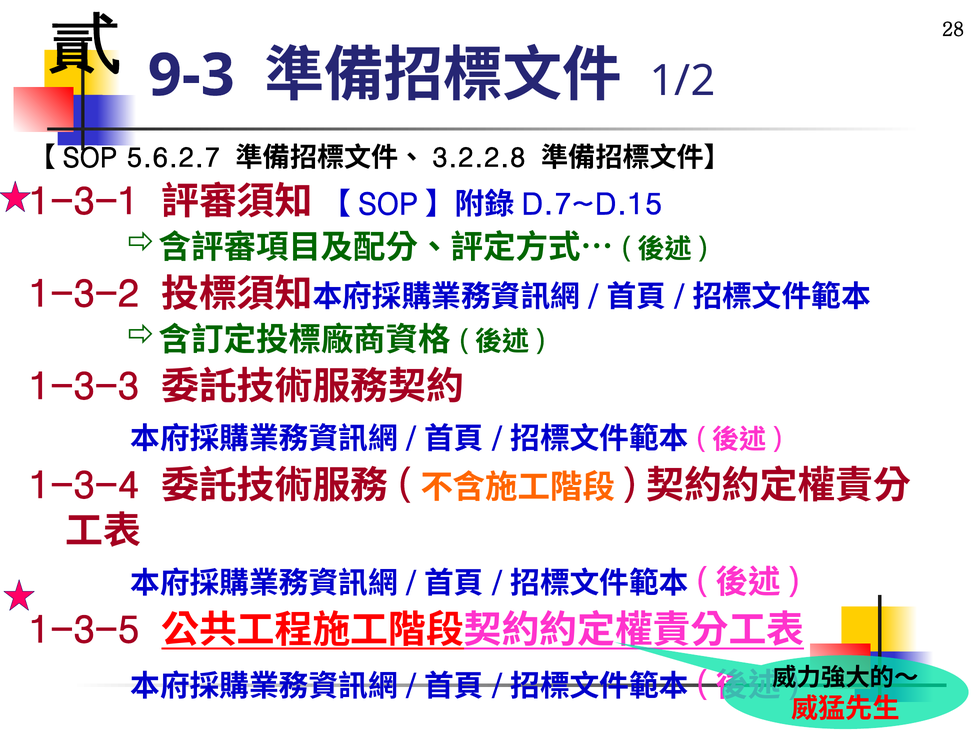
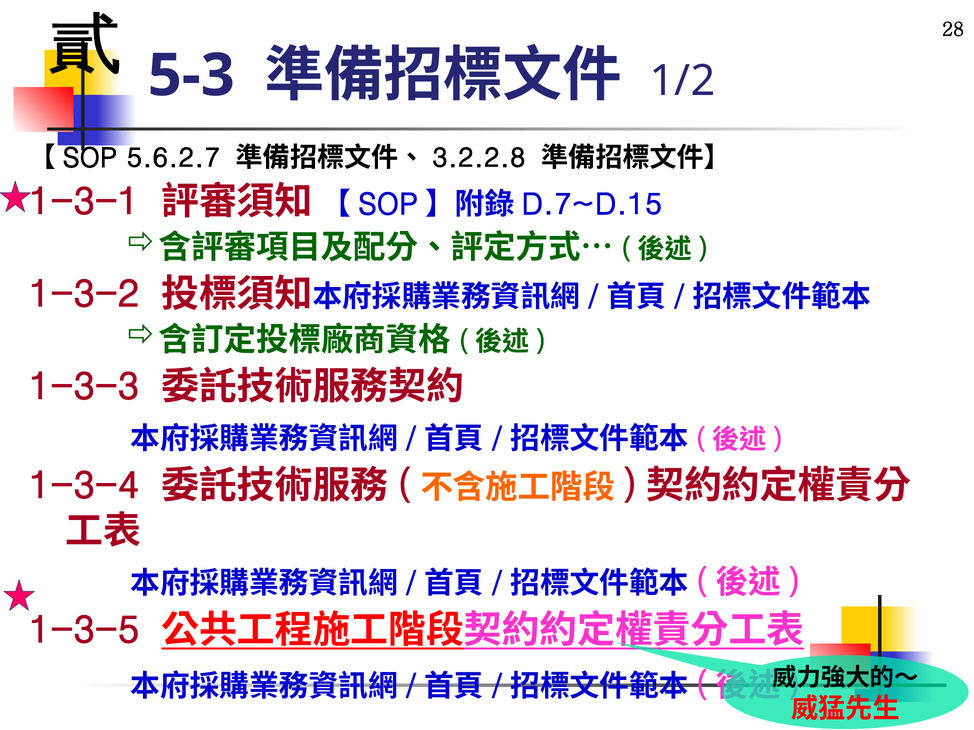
9-3: 9-3 -> 5-3
